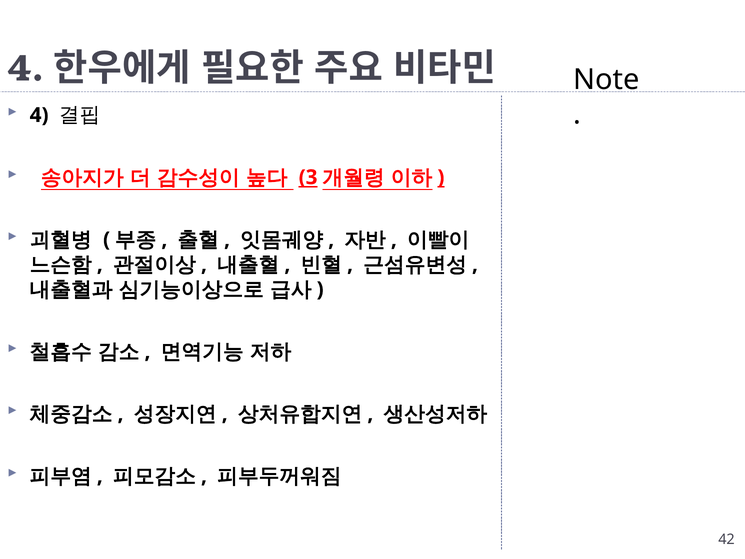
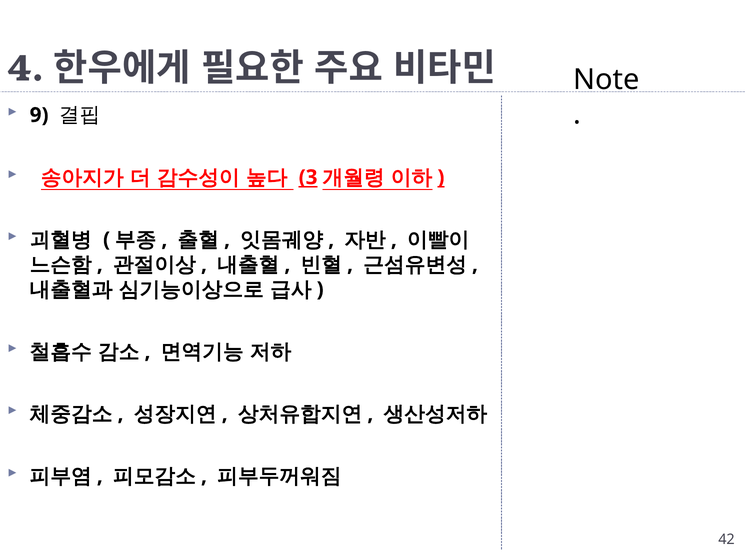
4: 4 -> 9
